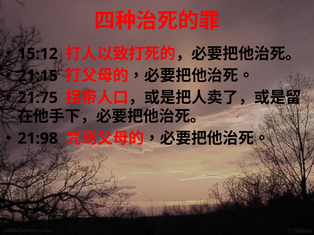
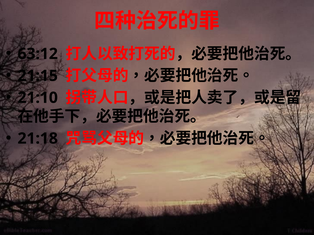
15:12: 15:12 -> 63:12
21:75: 21:75 -> 21:10
21:98: 21:98 -> 21:18
